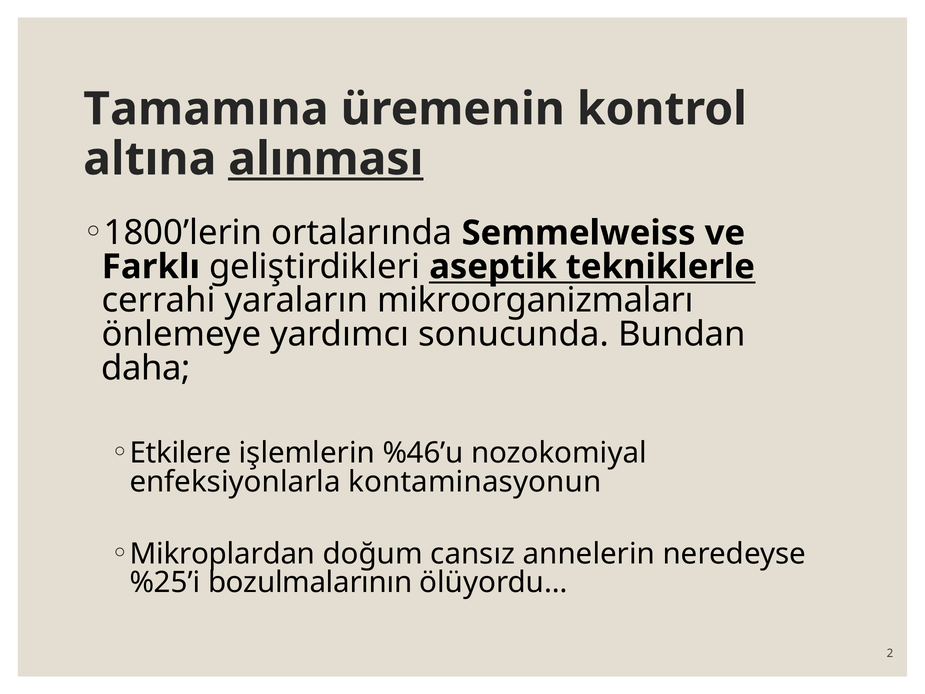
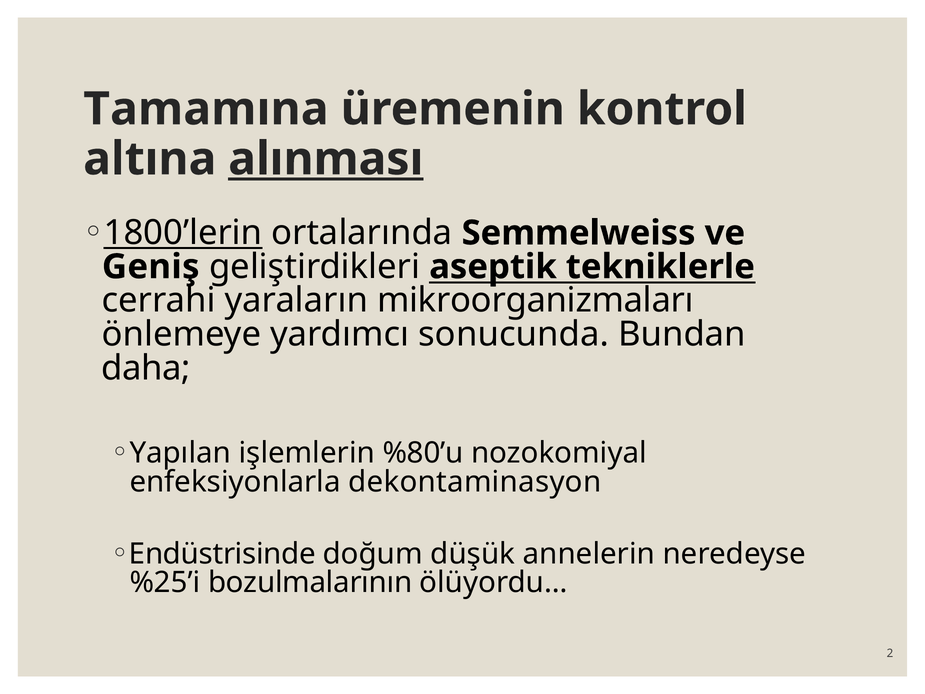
1800’lerin underline: none -> present
Farklı: Farklı -> Geniş
Etkilere: Etkilere -> Yapılan
%46’u: %46’u -> %80’u
kontaminasyonun: kontaminasyonun -> dekontaminasyon
Mikroplardan: Mikroplardan -> Endüstrisinde
cansız: cansız -> düşük
